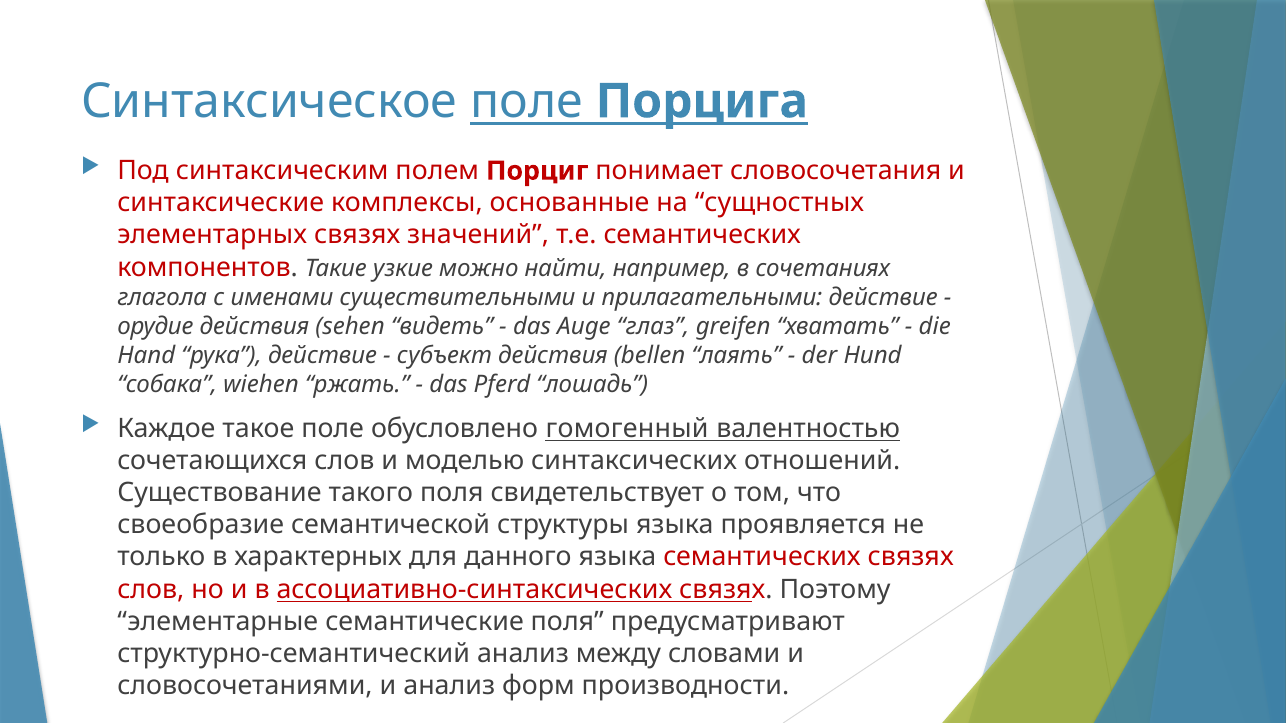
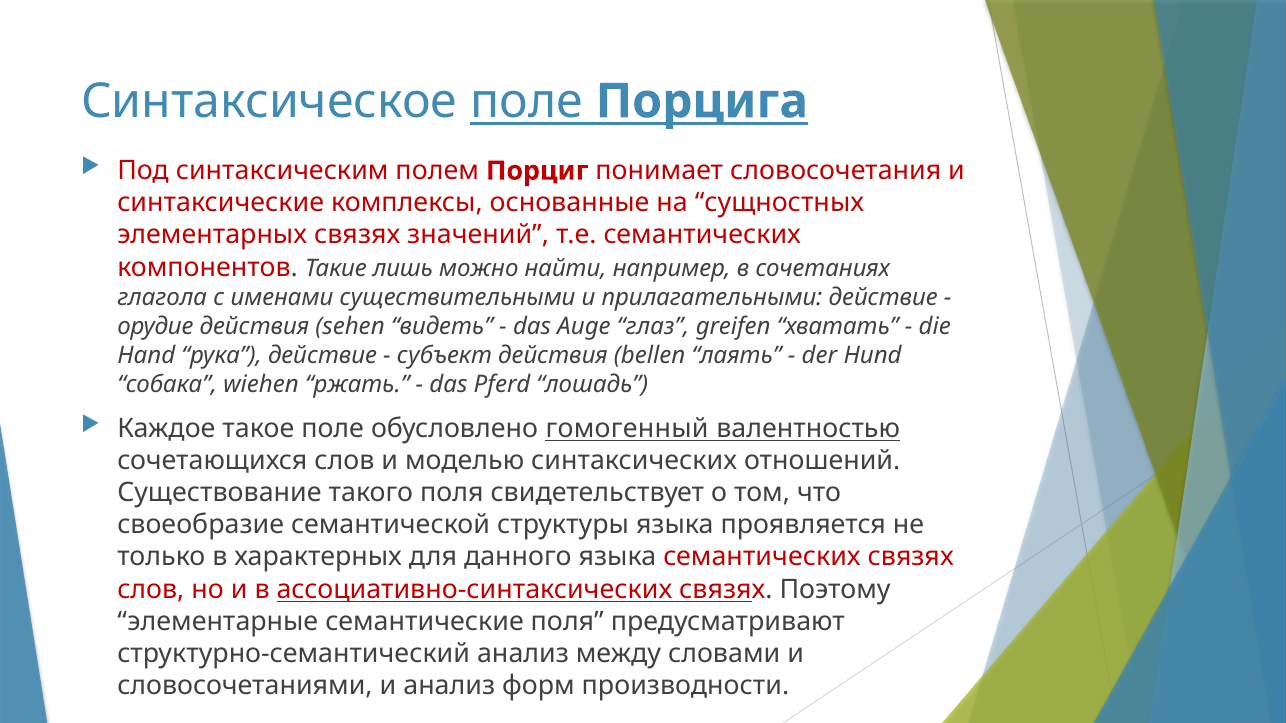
узкие: узкие -> лишь
